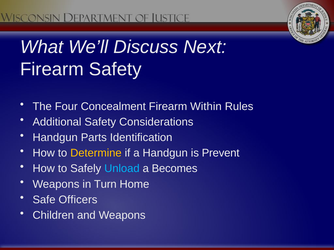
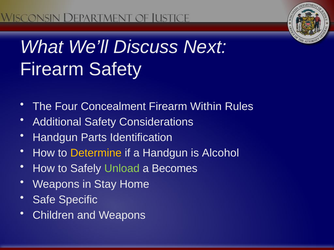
Prevent: Prevent -> Alcohol
Unload colour: light blue -> light green
Turn: Turn -> Stay
Officers: Officers -> Specific
